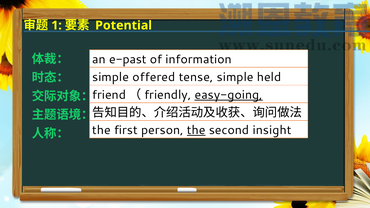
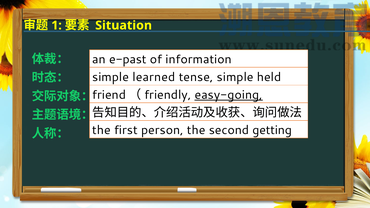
Potential: Potential -> Situation
offered: offered -> learned
the at (196, 130) underline: present -> none
insight: insight -> getting
